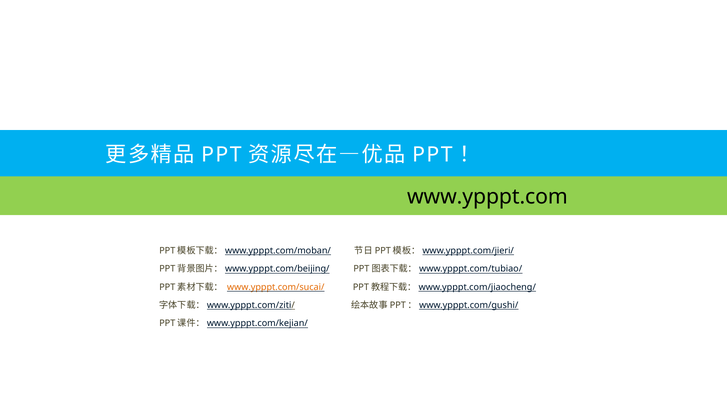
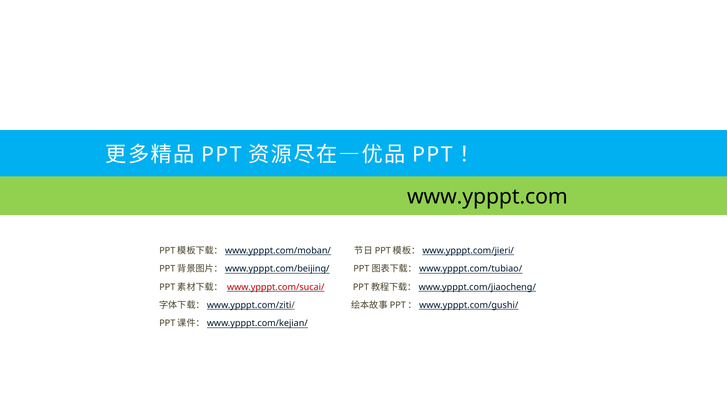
www.ypppt.com/sucai/ colour: orange -> red
